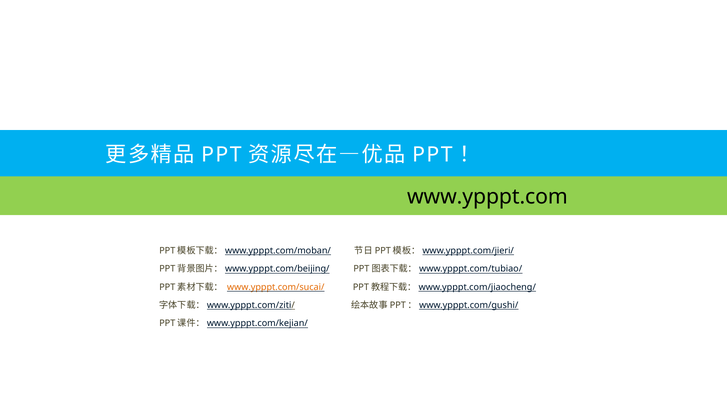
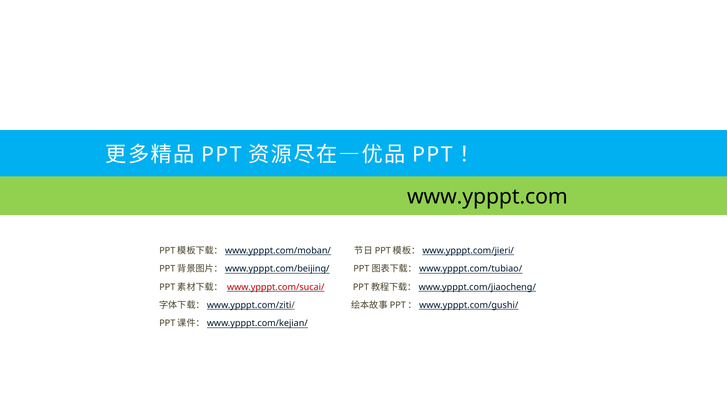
www.ypppt.com/sucai/ colour: orange -> red
